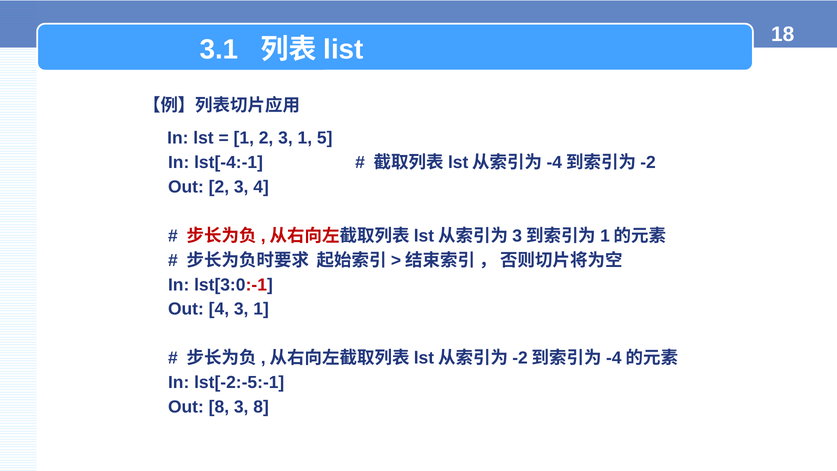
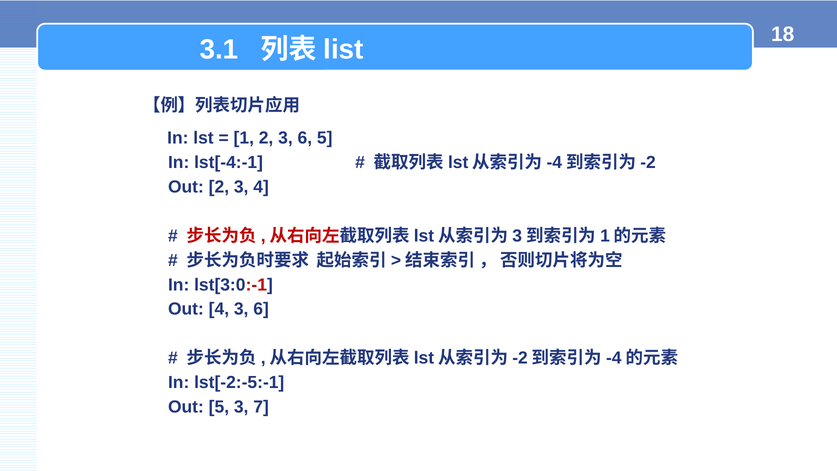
2 3 1: 1 -> 6
4 3 1: 1 -> 6
Out 8: 8 -> 5
3 8: 8 -> 7
